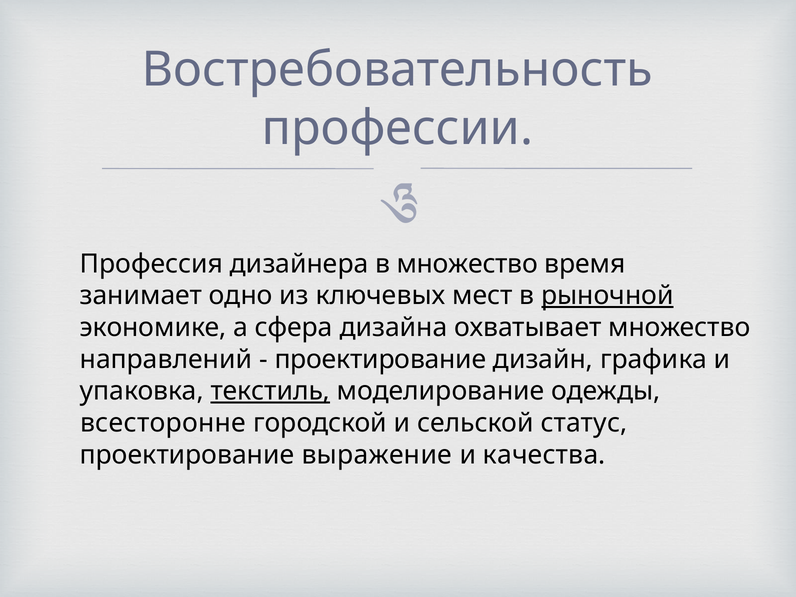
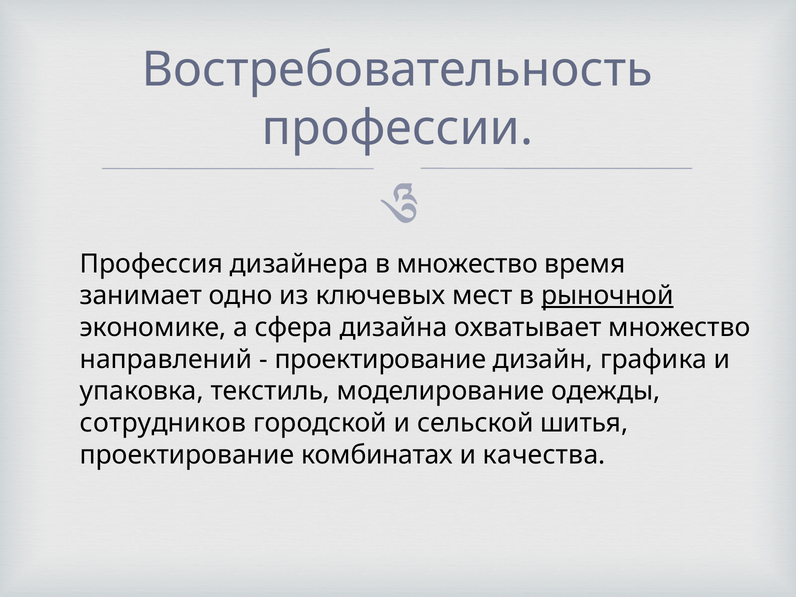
текстиль underline: present -> none
всесторонне: всесторонне -> сотрудников
статус: статус -> шитья
выражение: выражение -> комбинатах
